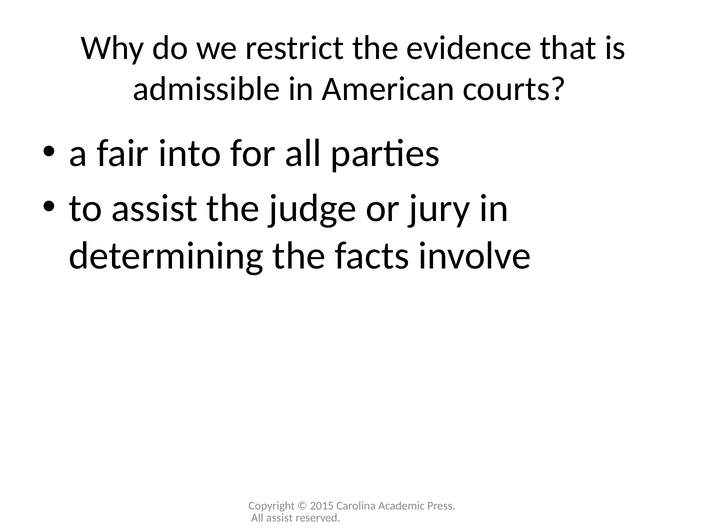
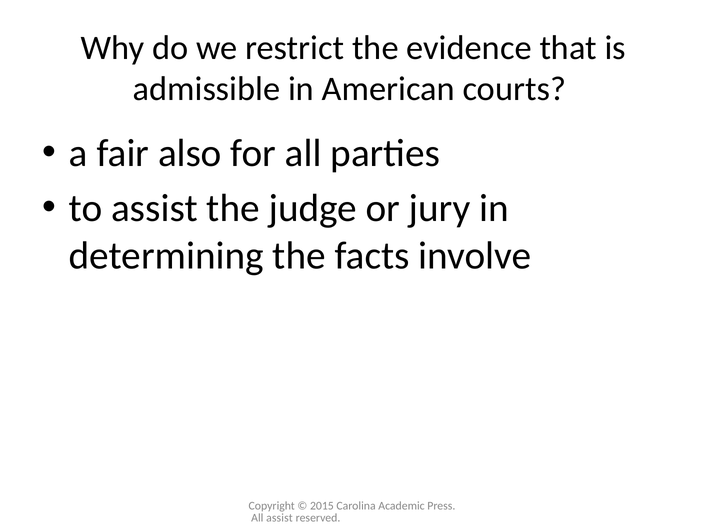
into: into -> also
